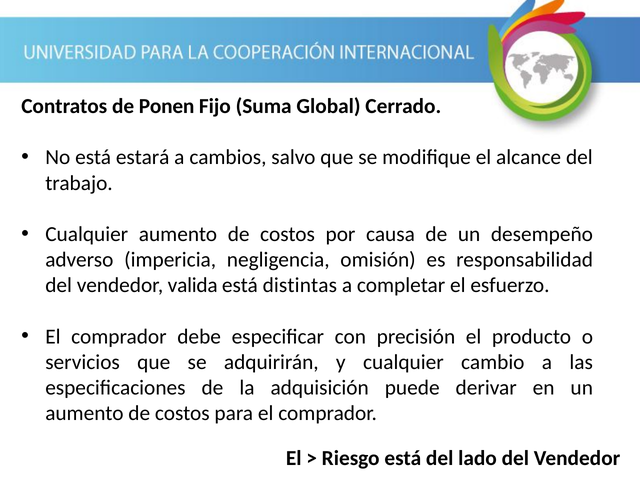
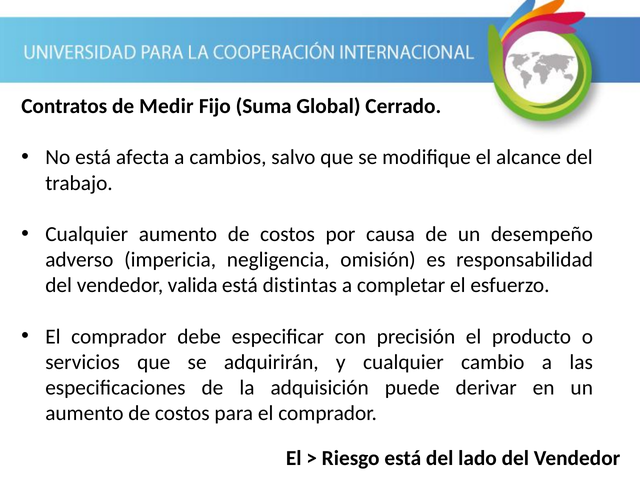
Ponen: Ponen -> Medir
estará: estará -> afecta
